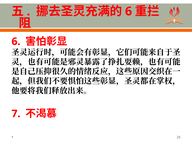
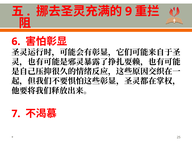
6 at (129, 11): 6 -> 9
